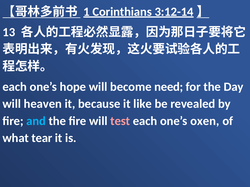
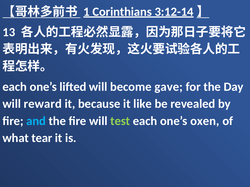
hope: hope -> lifted
need: need -> gave
heaven: heaven -> reward
test colour: pink -> light green
